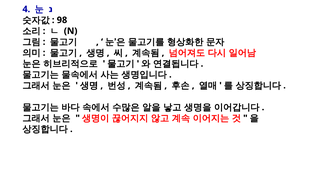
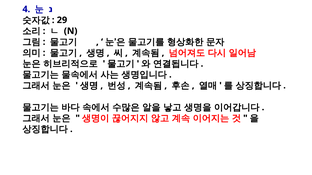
98: 98 -> 29
